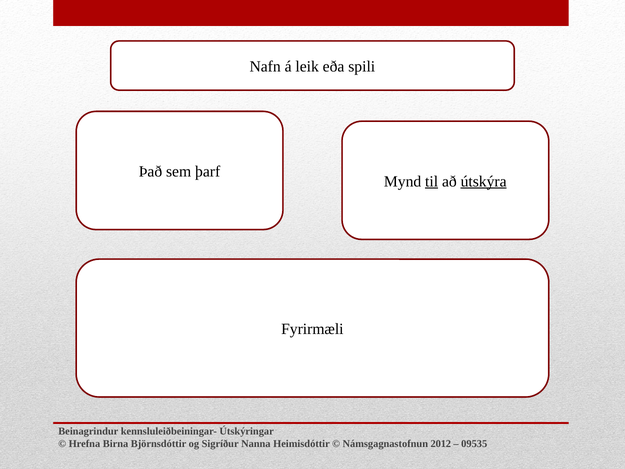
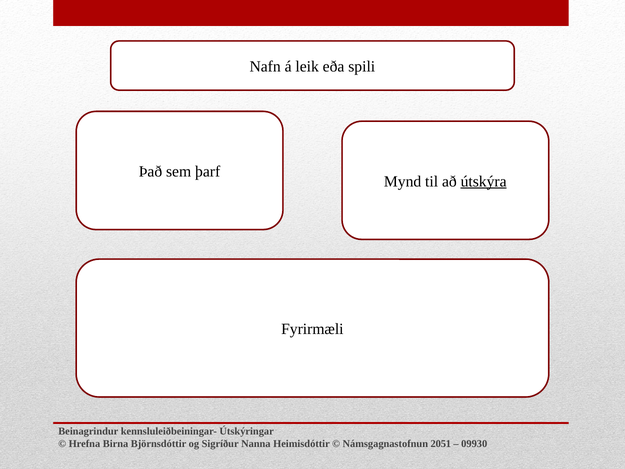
til underline: present -> none
2012: 2012 -> 2051
09535: 09535 -> 09930
